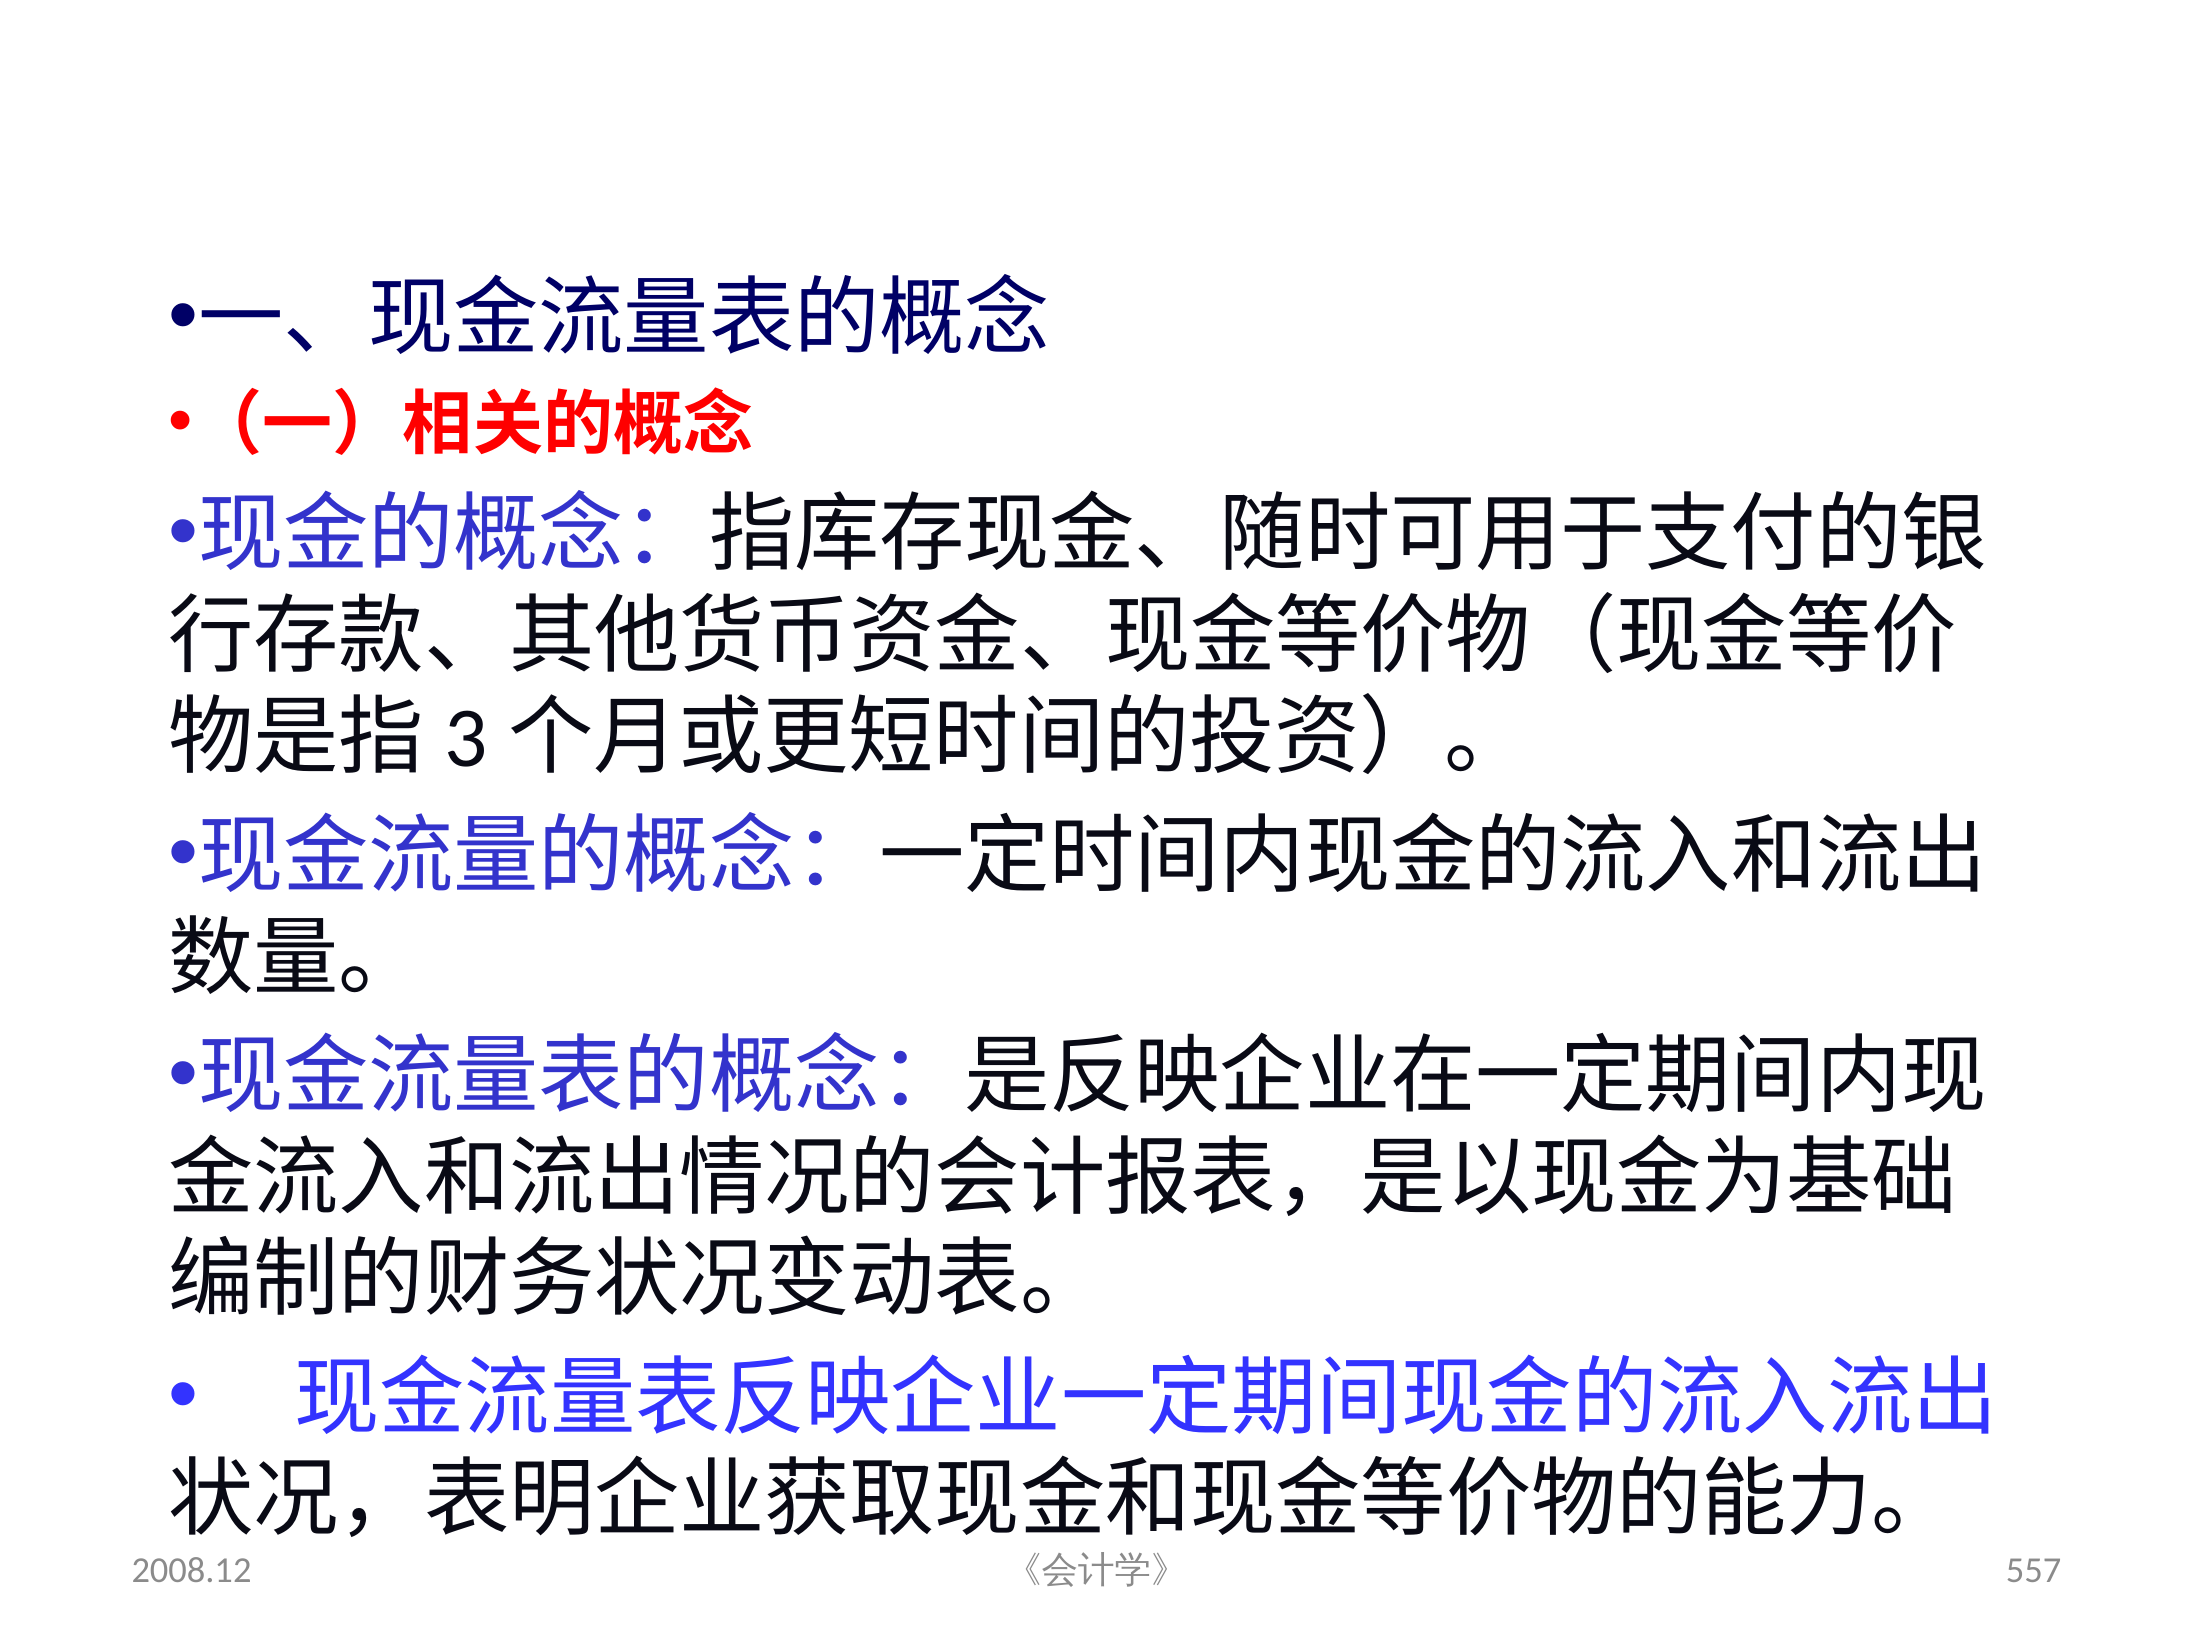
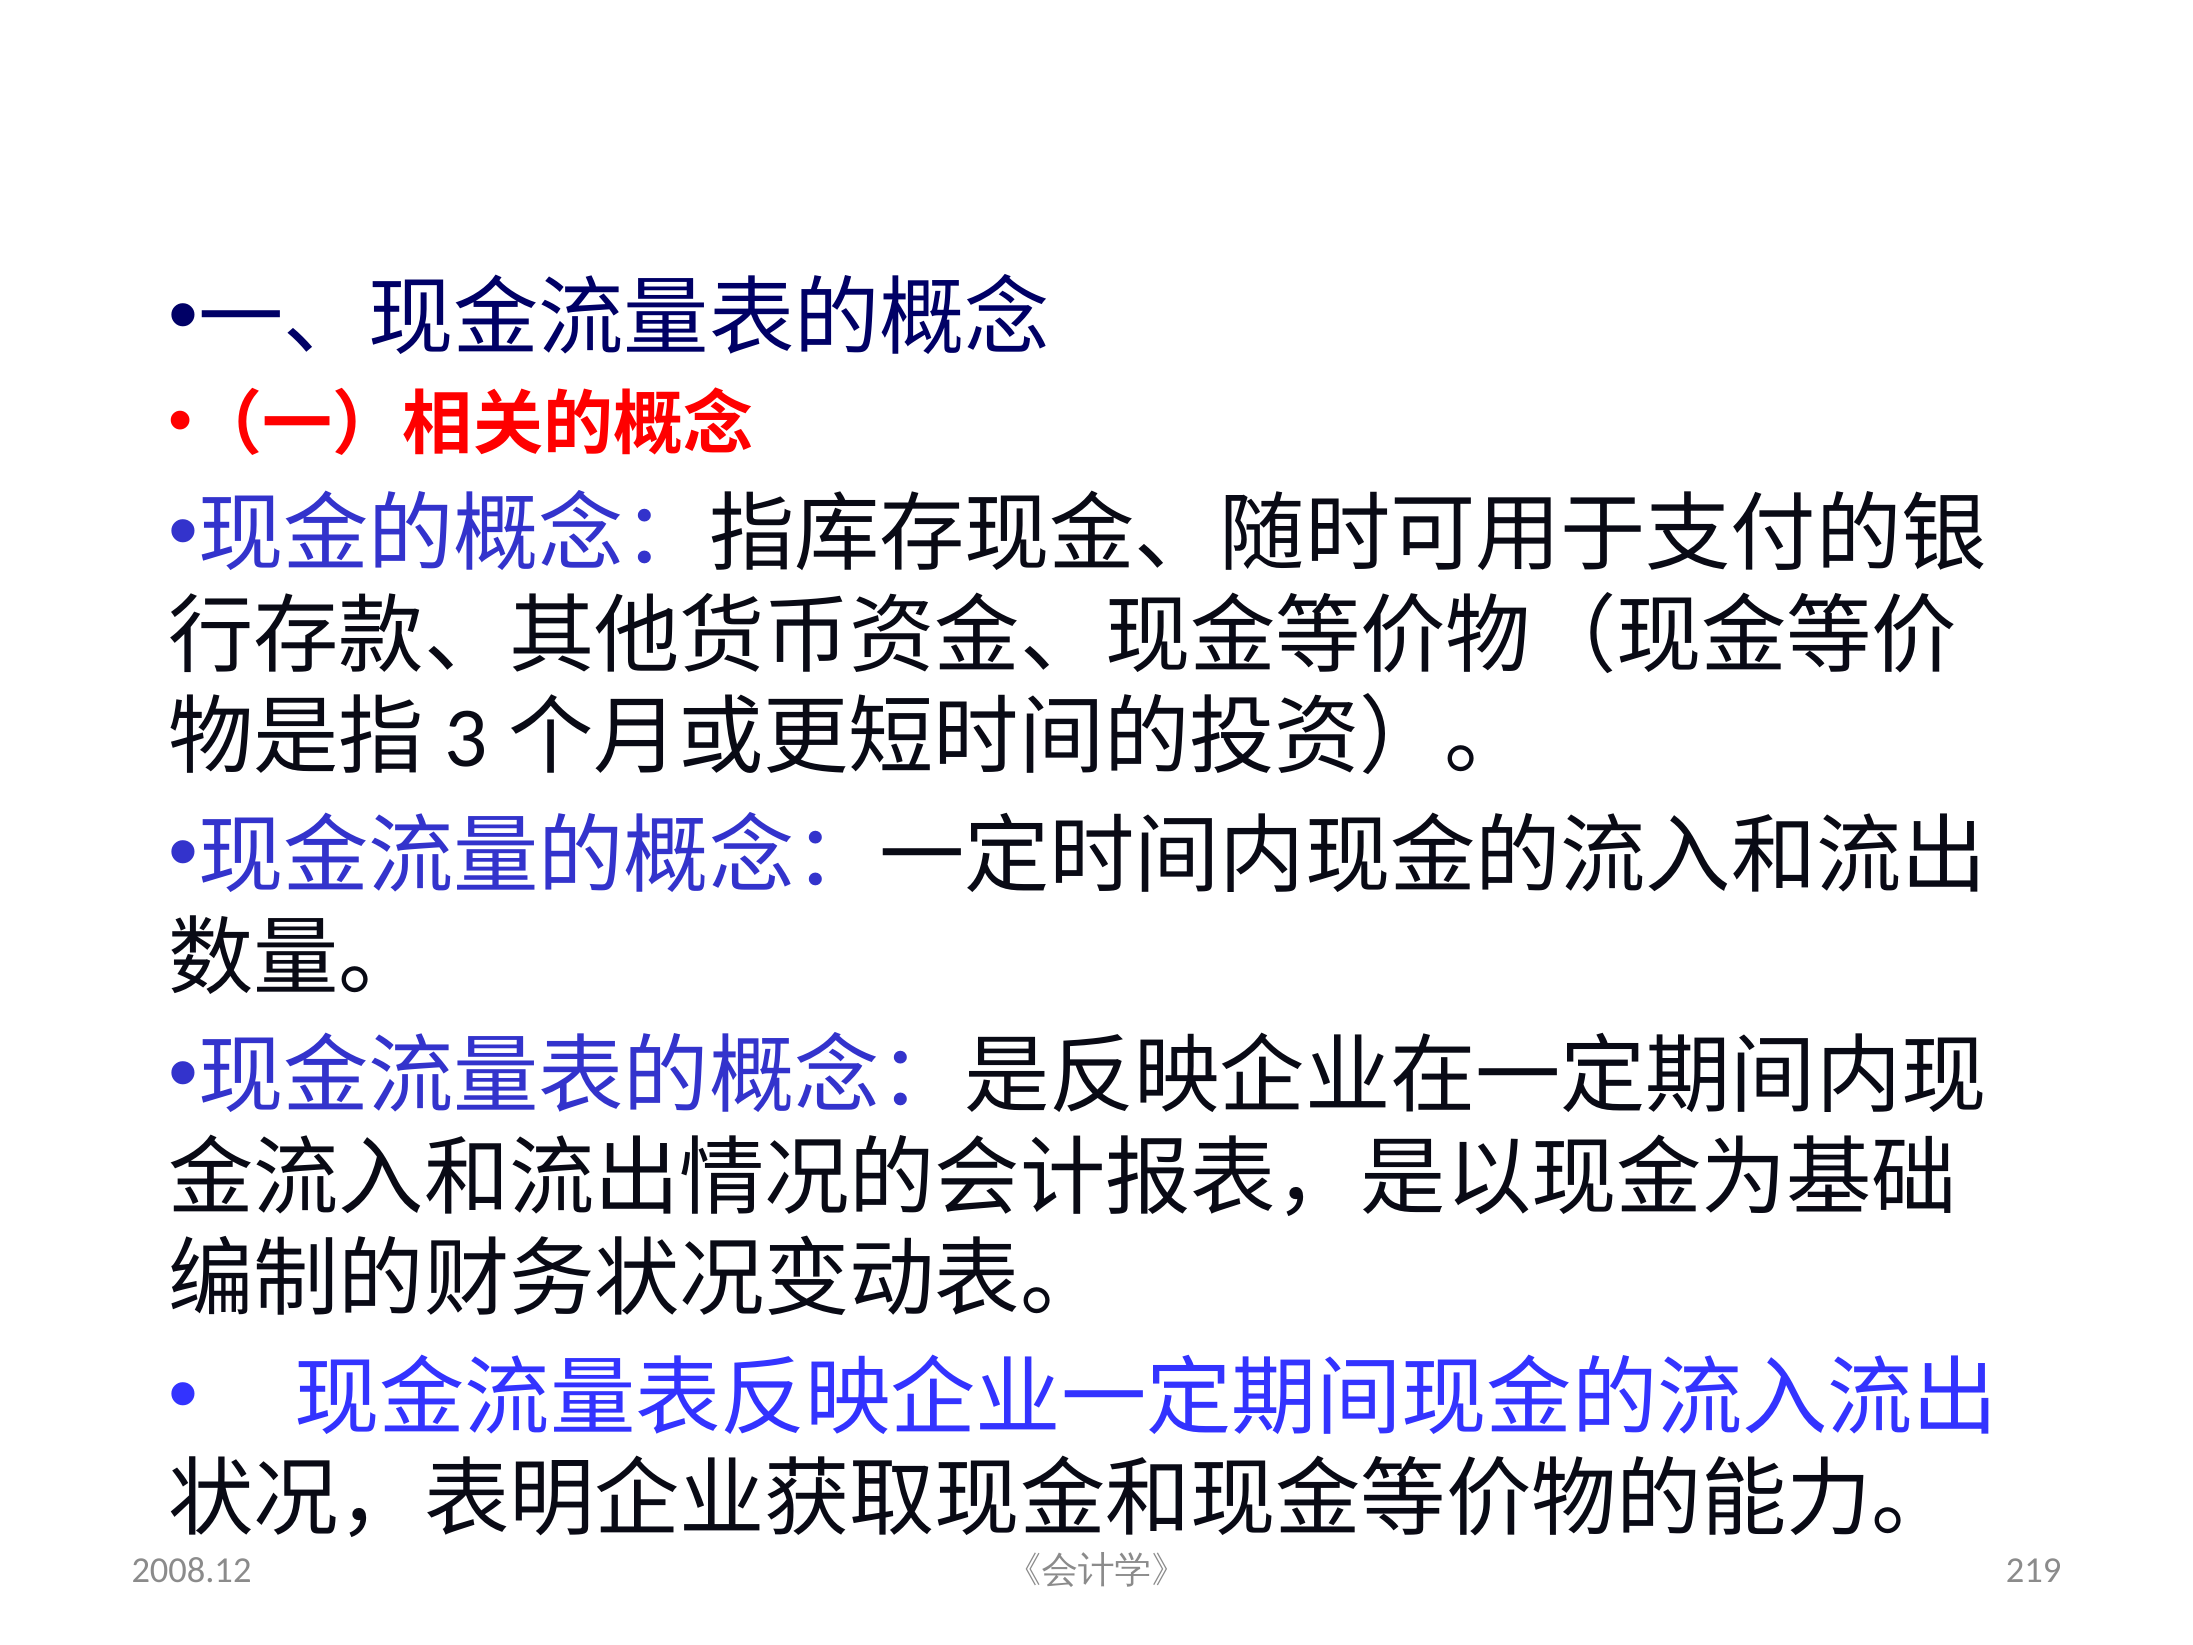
557: 557 -> 219
